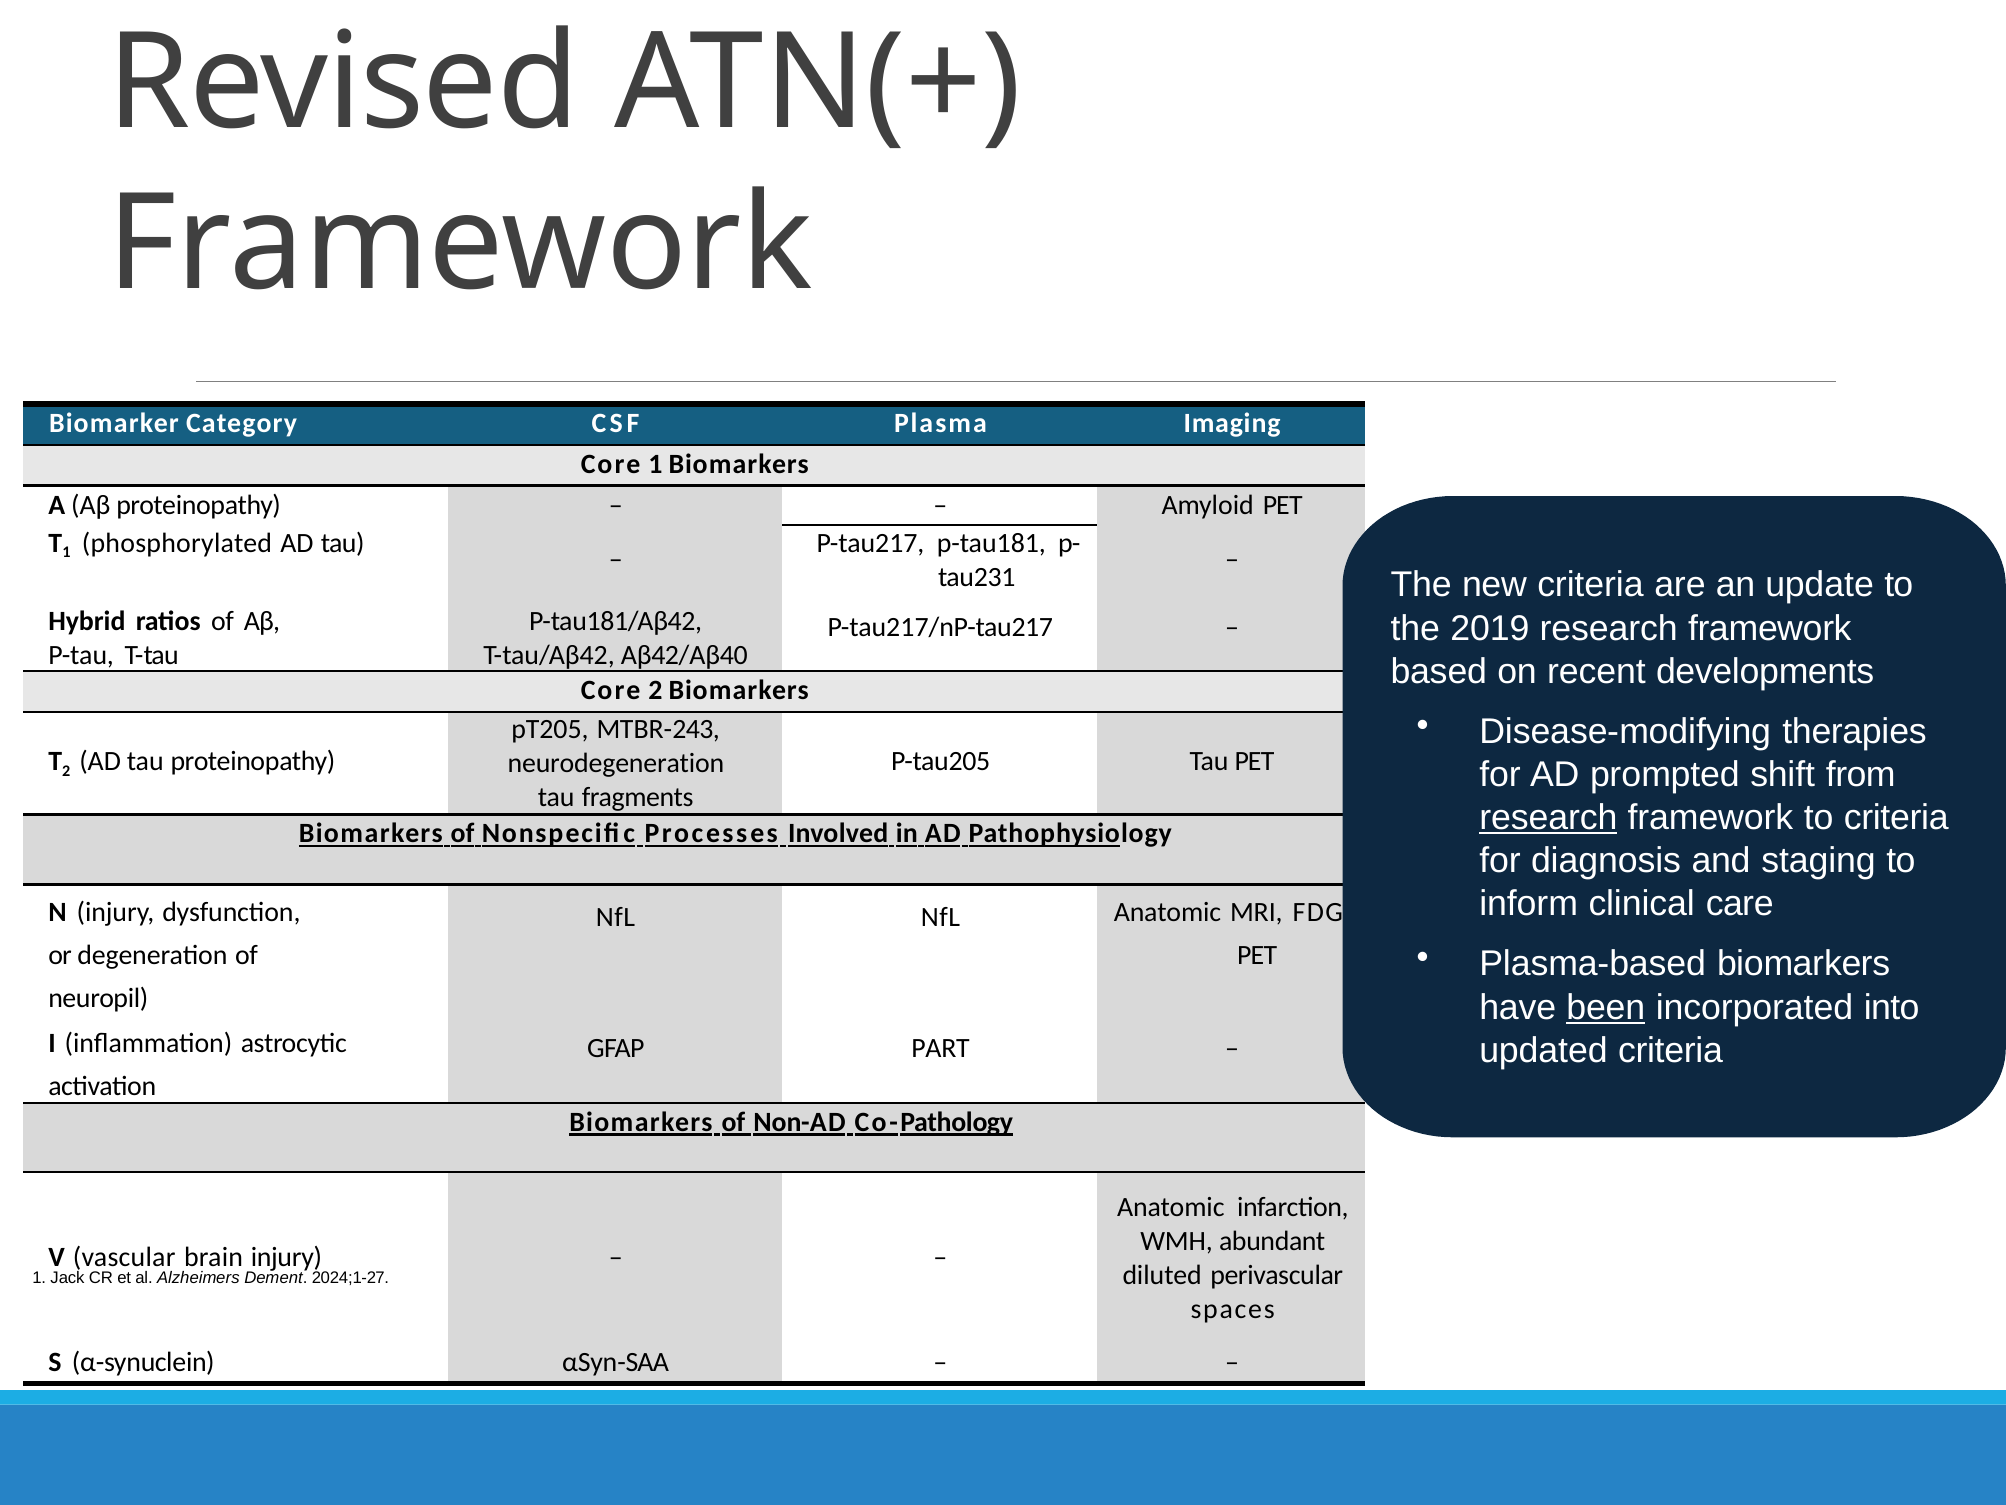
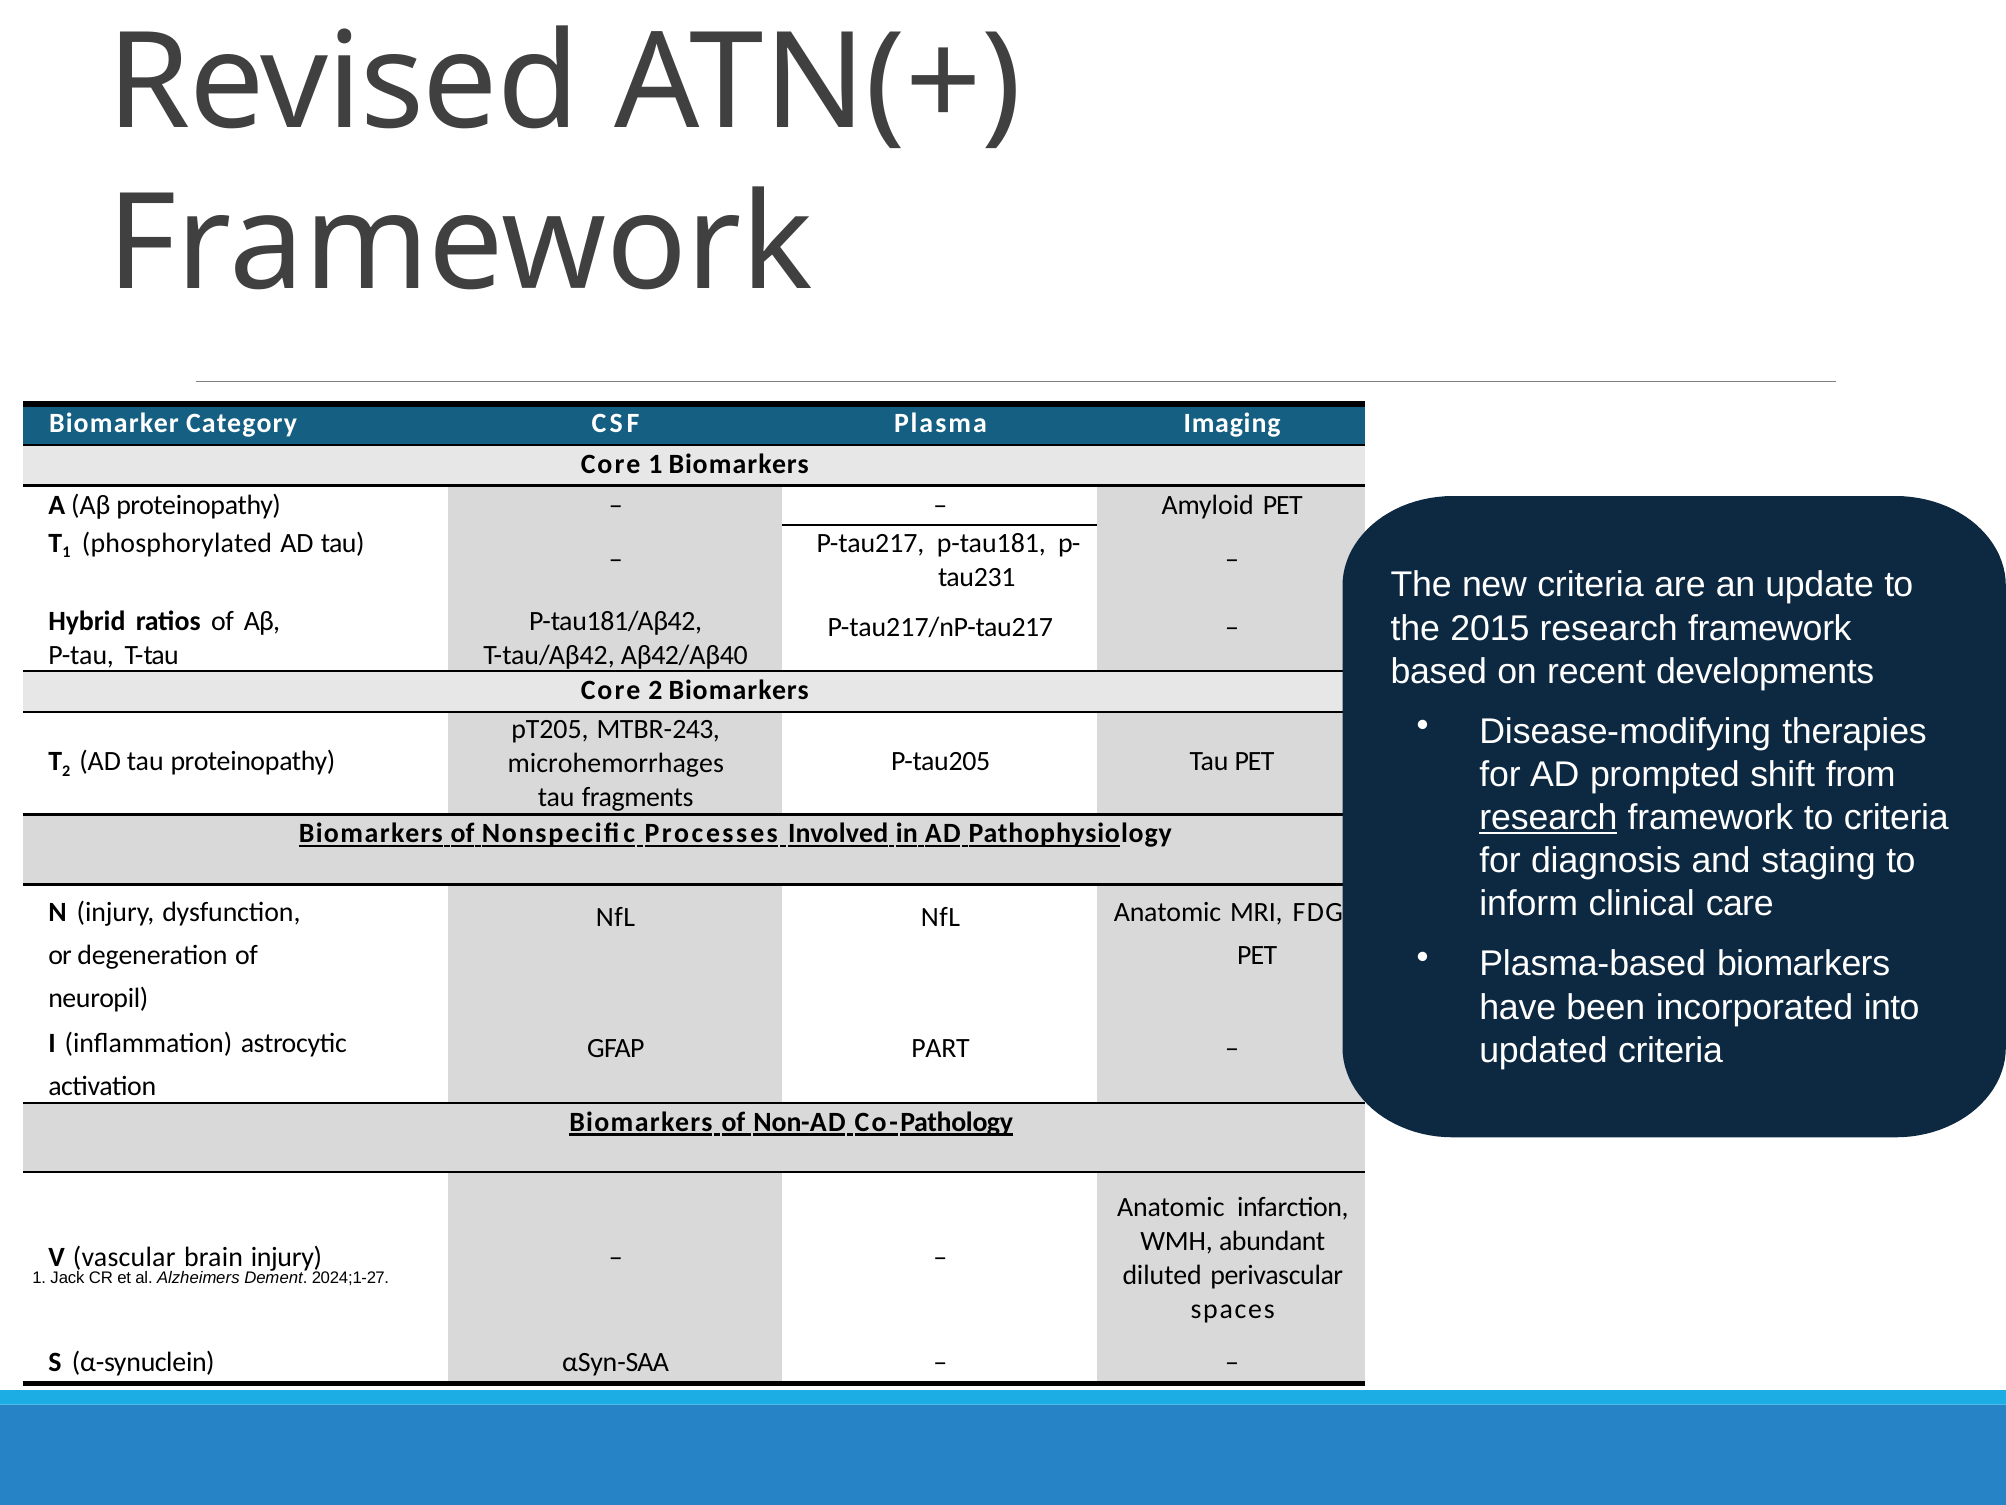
2019: 2019 -> 2015
neurodegeneration: neurodegeneration -> microhemorrhages
been underline: present -> none
